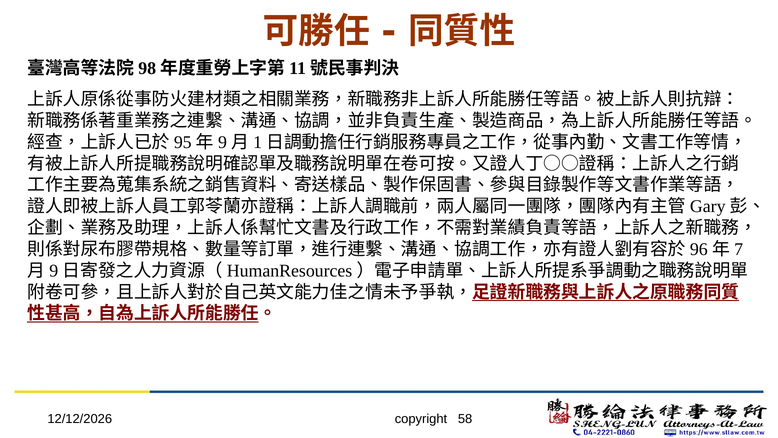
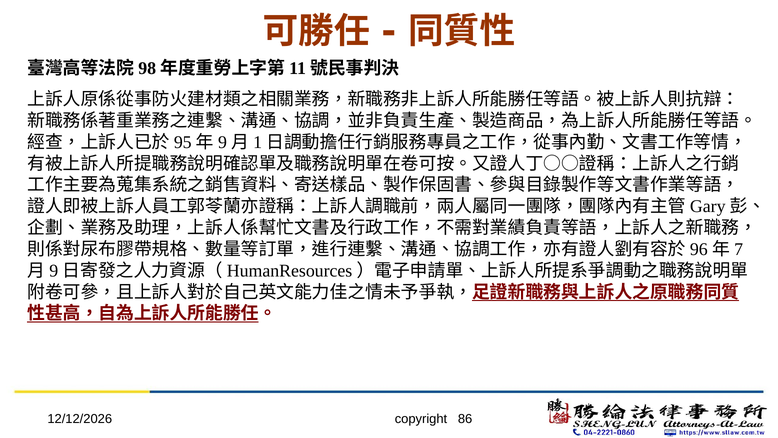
58: 58 -> 86
